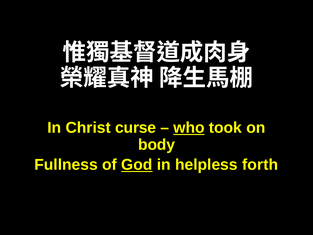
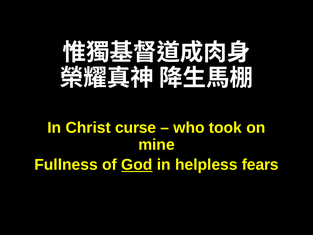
who underline: present -> none
body: body -> mine
forth: forth -> fears
